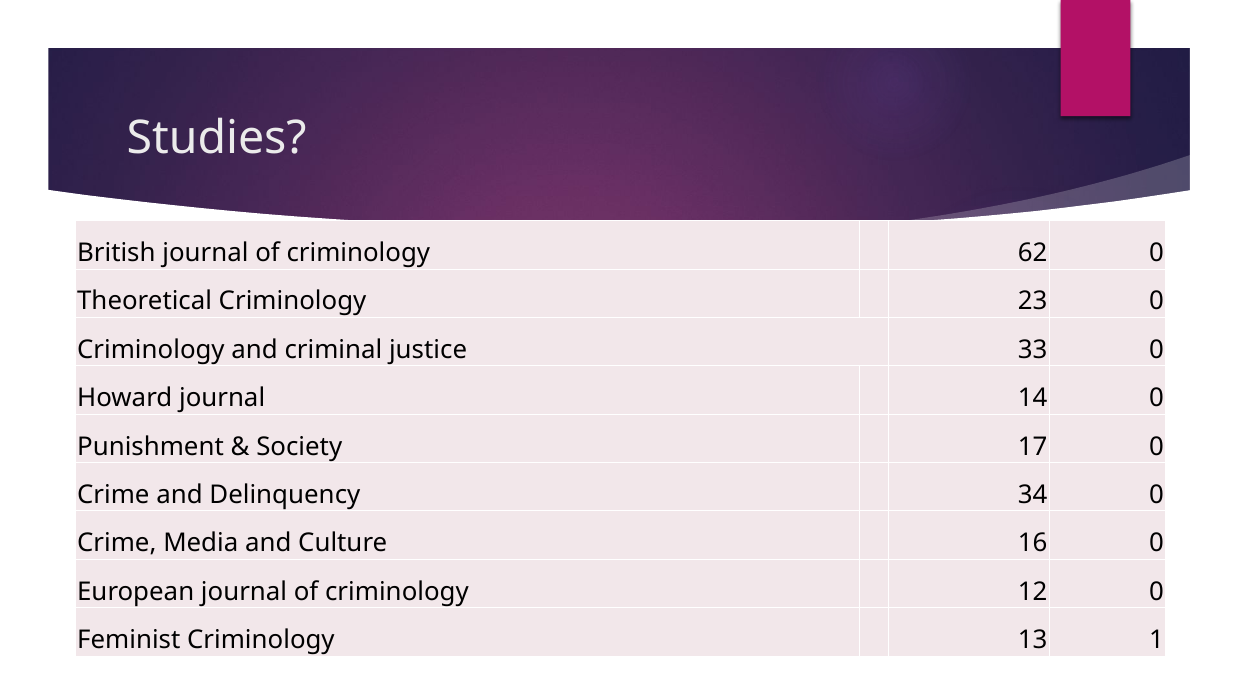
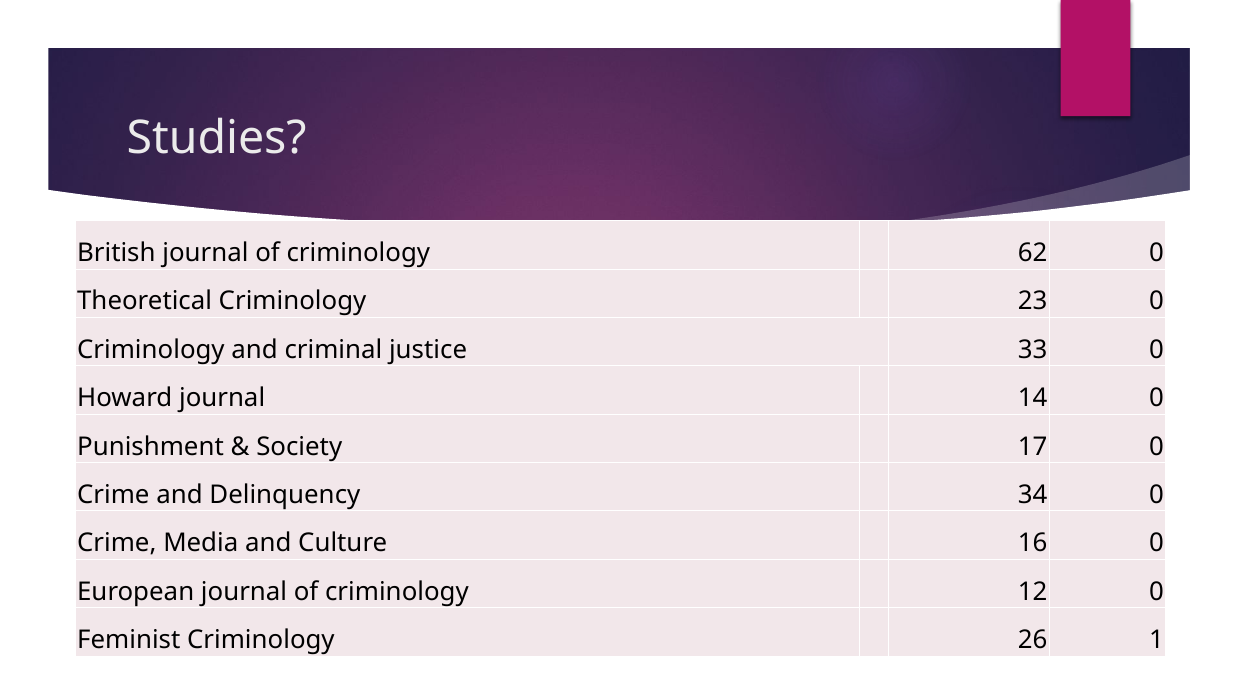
13: 13 -> 26
